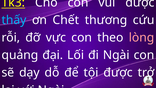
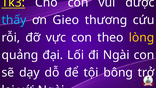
Chết: Chết -> Gieo
lòng colour: pink -> yellow
tội được: được -> bông
